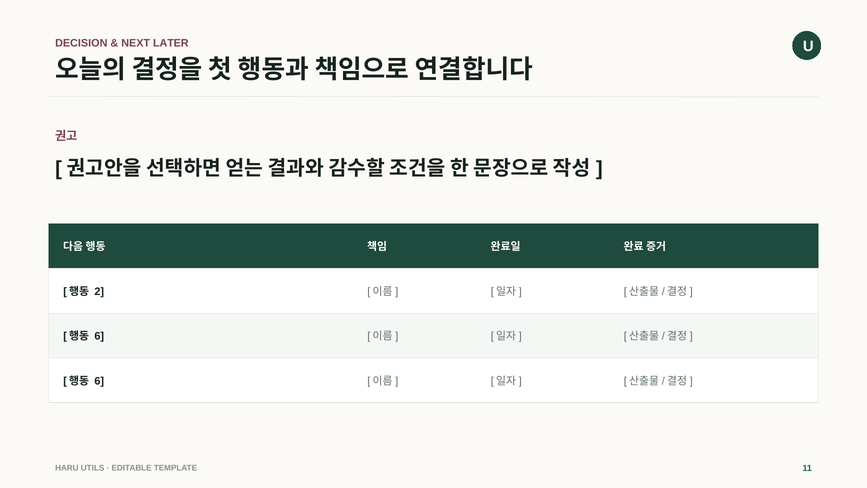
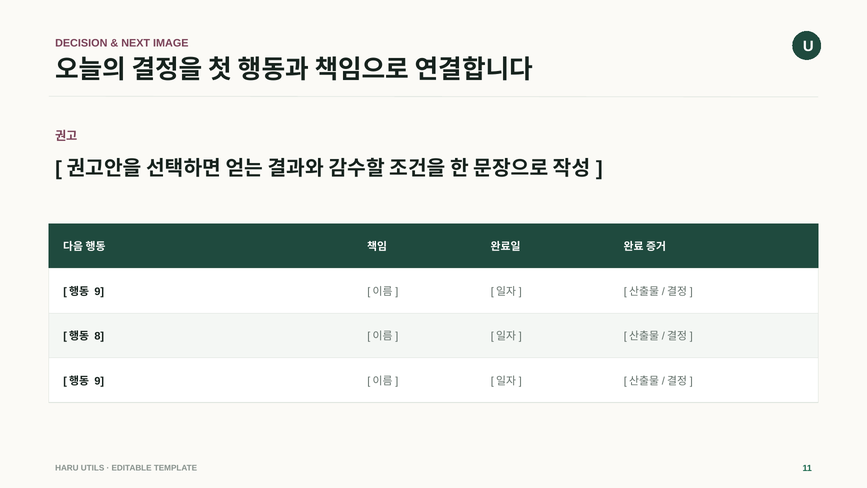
LATER: LATER -> IMAGE
2 at (99, 291): 2 -> 9
6 at (99, 336): 6 -> 8
6 at (99, 381): 6 -> 9
